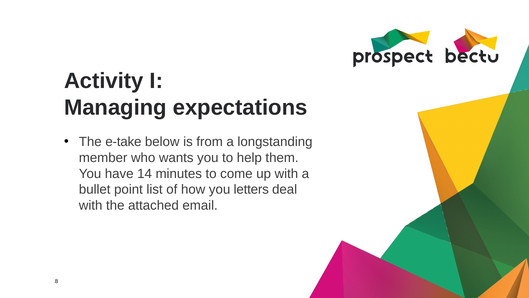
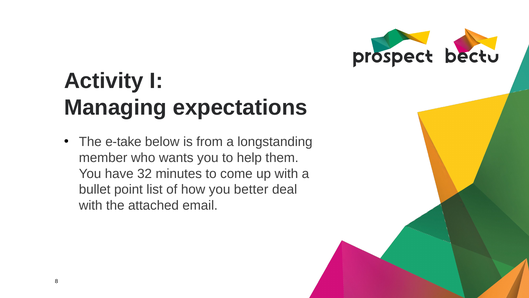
14: 14 -> 32
letters: letters -> better
